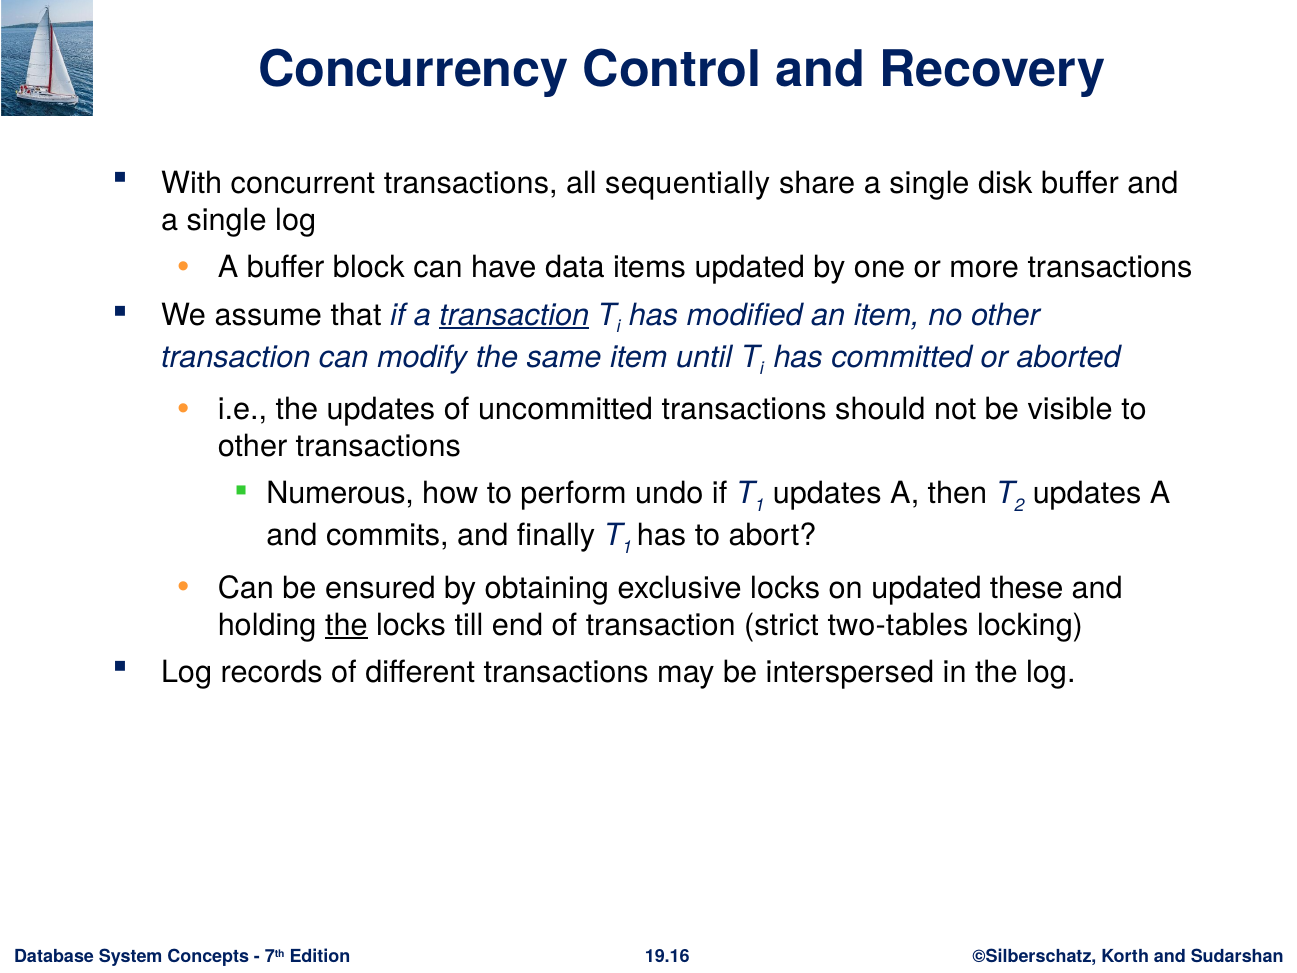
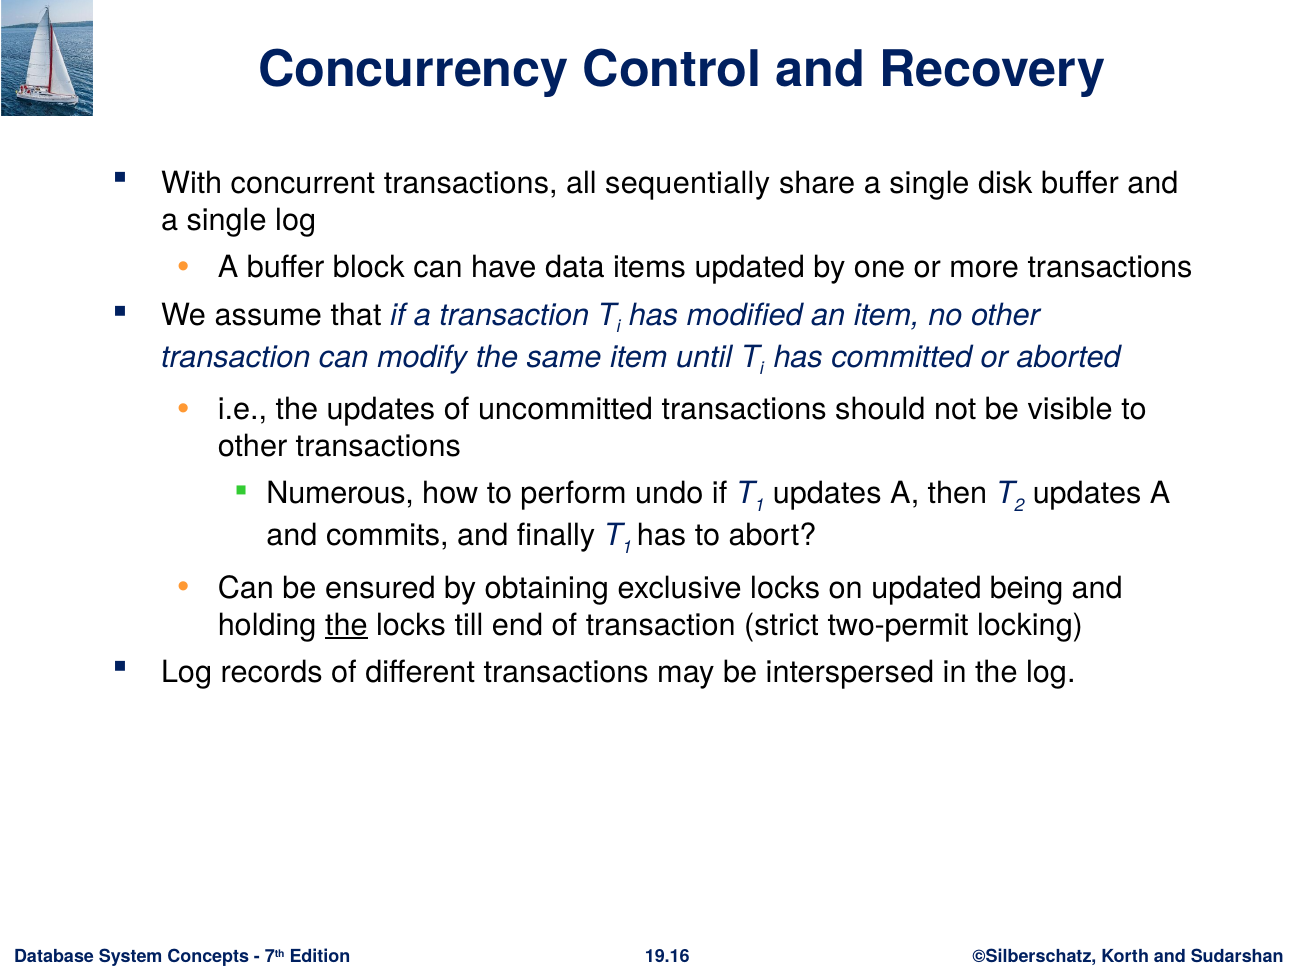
transaction at (514, 315) underline: present -> none
these: these -> being
two-tables: two-tables -> two-permit
